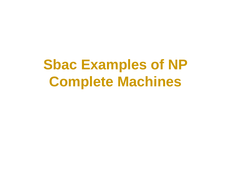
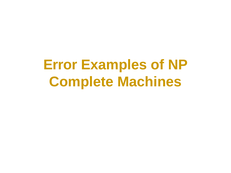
Sbac: Sbac -> Error
